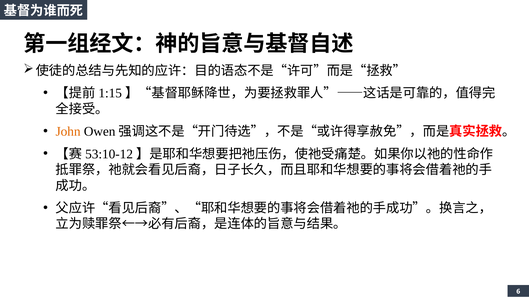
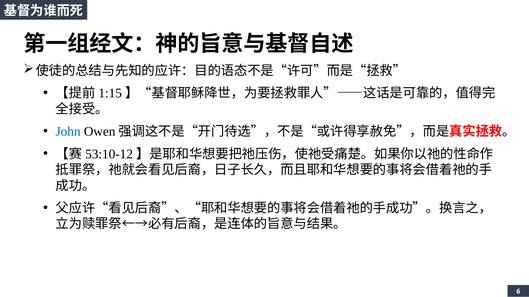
John colour: orange -> blue
